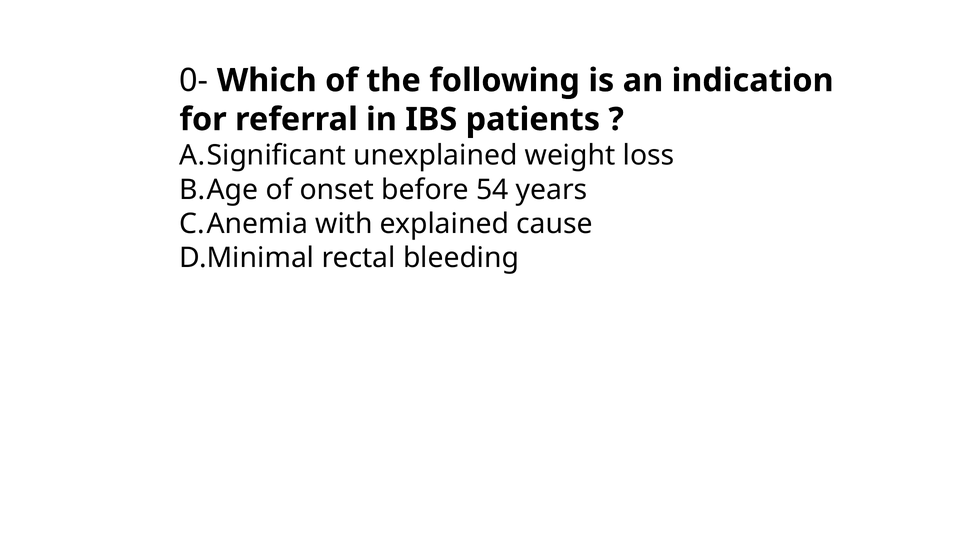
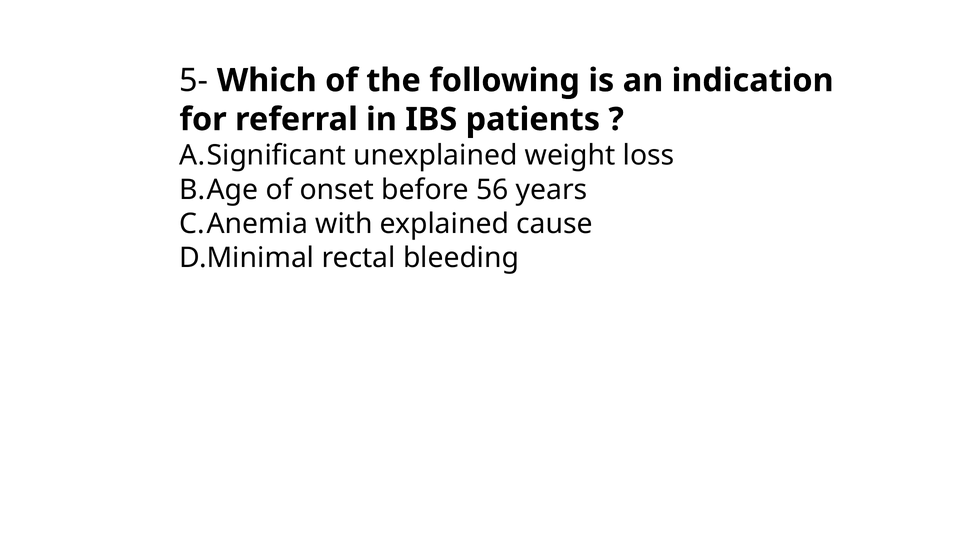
0-: 0- -> 5-
54: 54 -> 56
